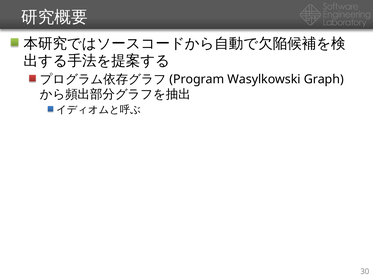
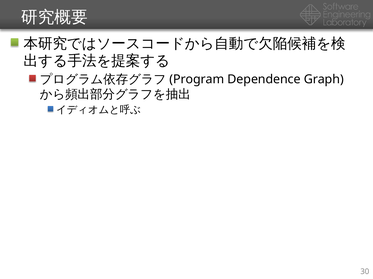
Wasylkowski: Wasylkowski -> Dependence
